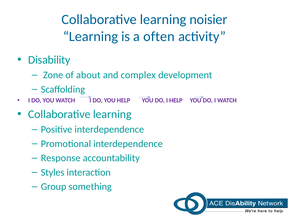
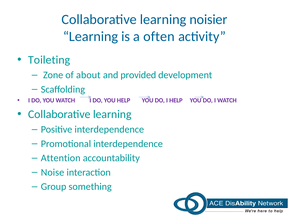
Disability: Disability -> Toileting
complex: complex -> provided
Response: Response -> Attention
Styles: Styles -> Noise
